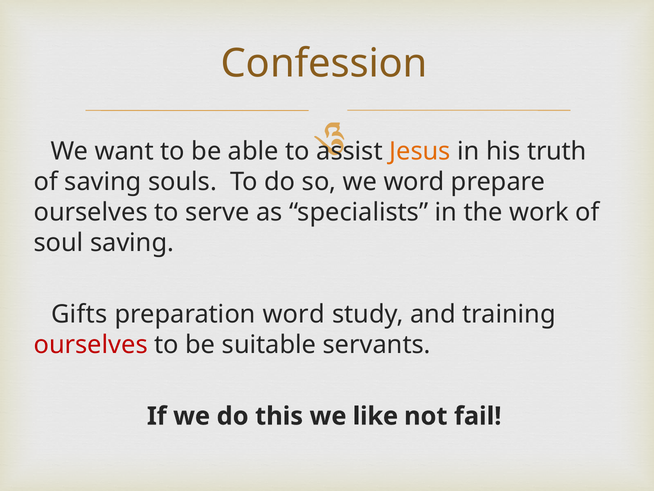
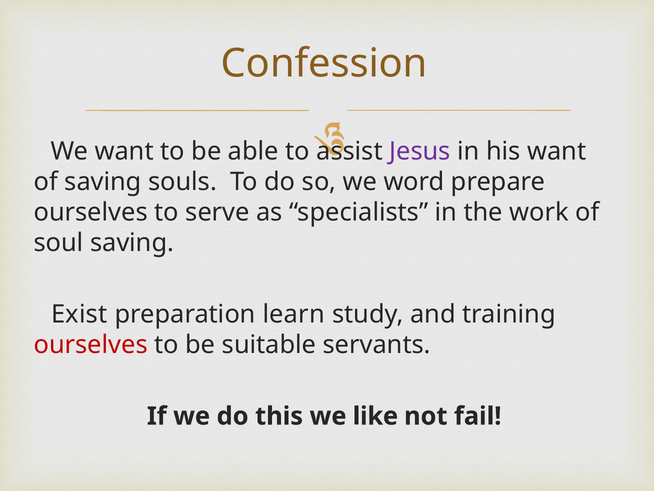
Jesus colour: orange -> purple
his truth: truth -> want
Gifts: Gifts -> Exist
preparation word: word -> learn
